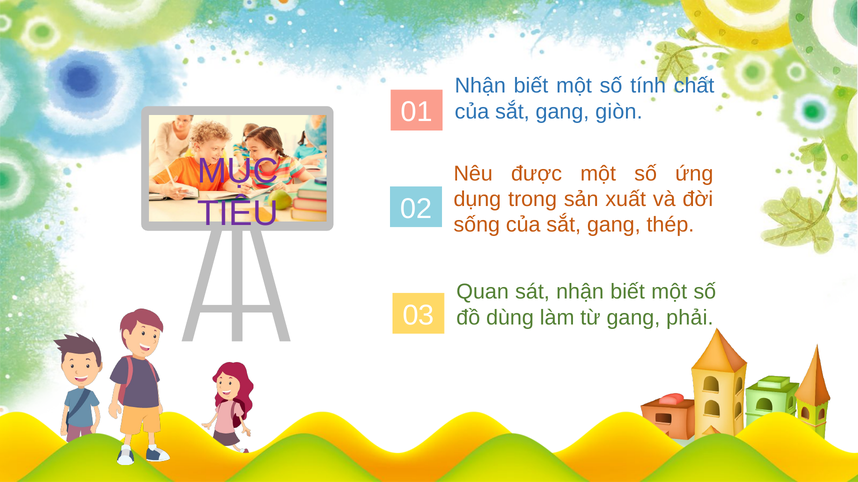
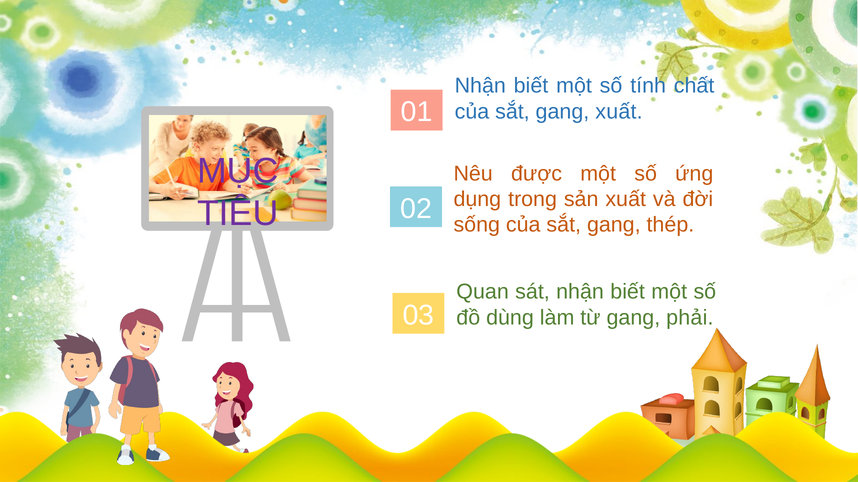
gang giòn: giòn -> xuất
